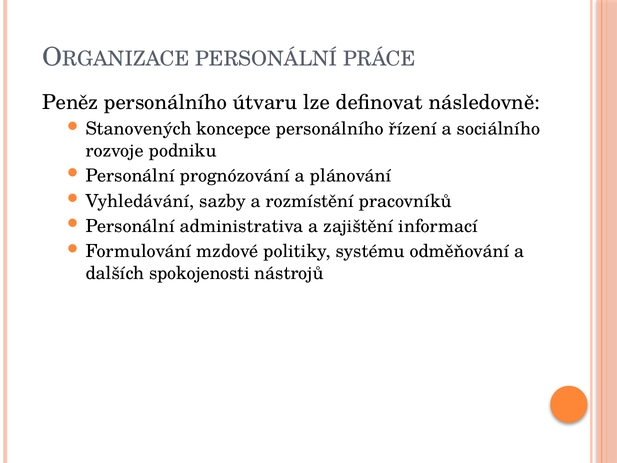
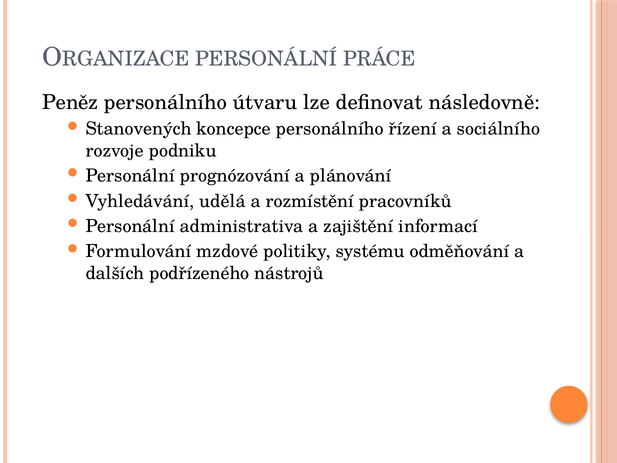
sazby: sazby -> udělá
spokojenosti: spokojenosti -> podřízeného
